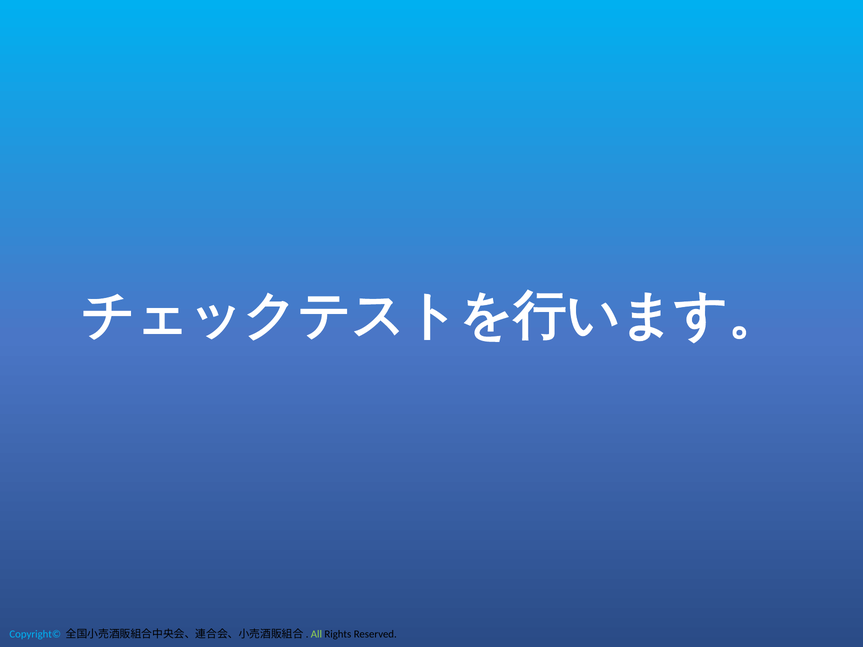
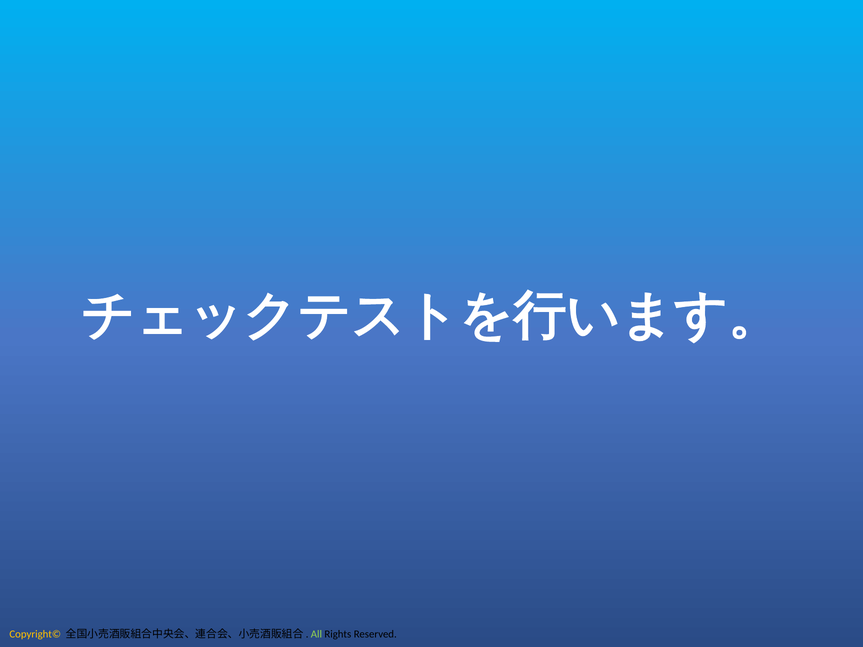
Copyright© colour: light blue -> yellow
